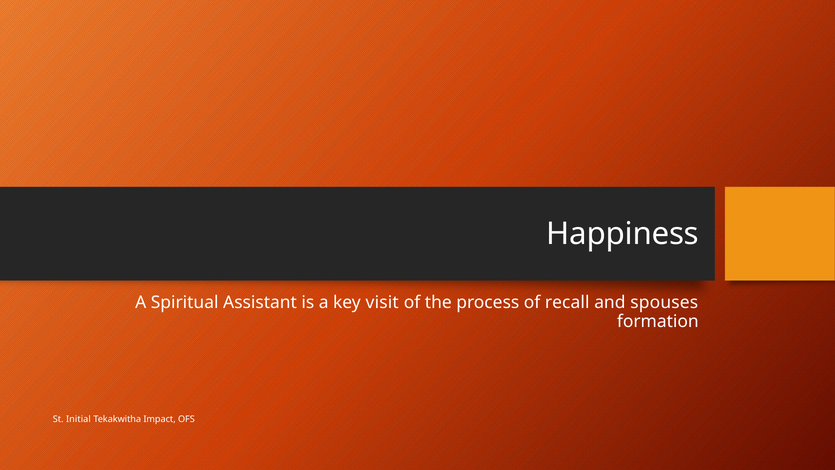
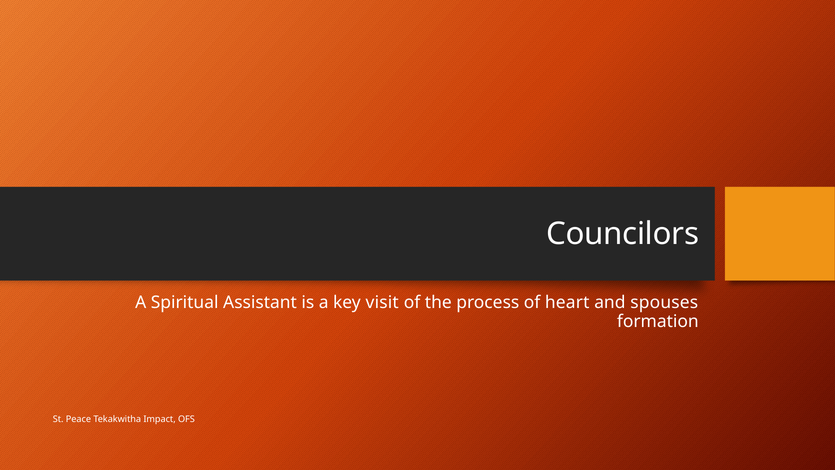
Happiness: Happiness -> Councilors
recall: recall -> heart
Initial: Initial -> Peace
